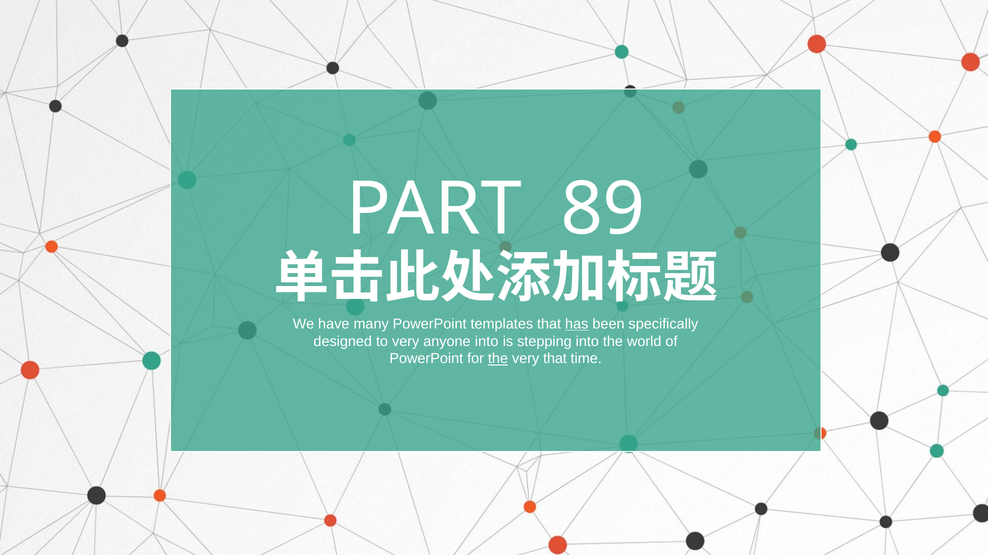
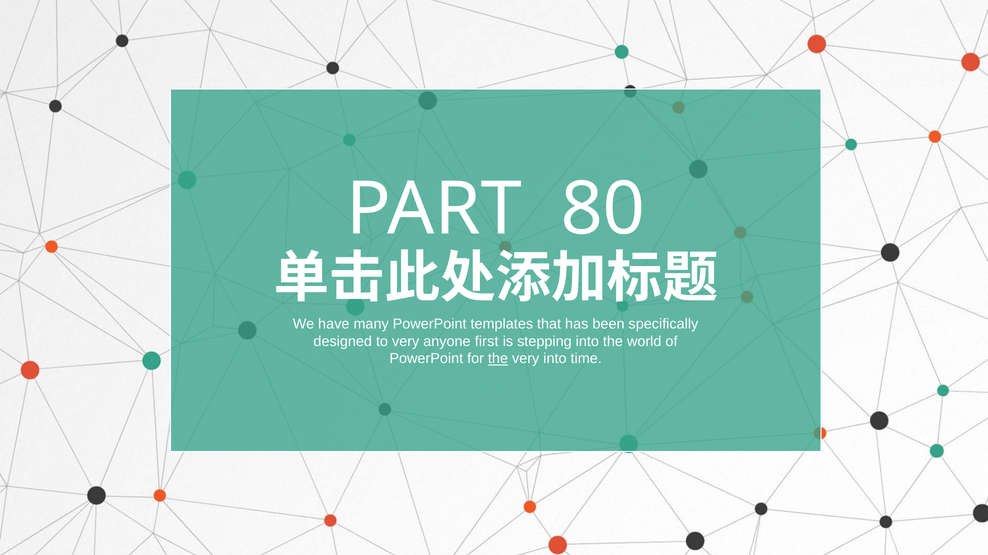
89: 89 -> 80
has underline: present -> none
anyone into: into -> first
very that: that -> into
